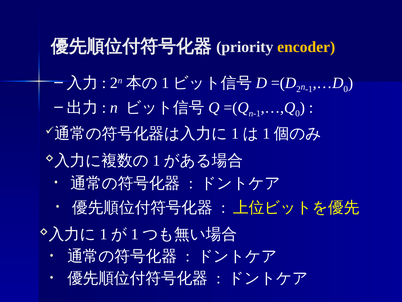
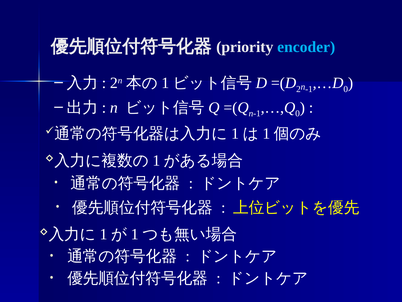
encoder colour: yellow -> light blue
